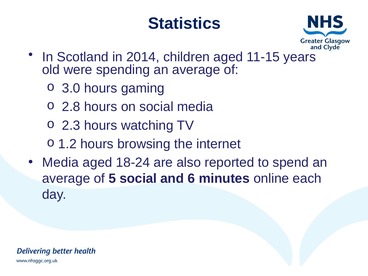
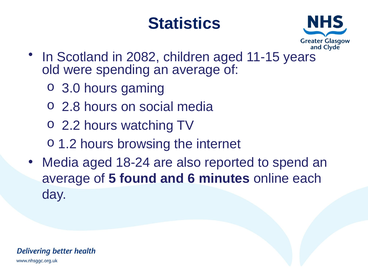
2014: 2014 -> 2082
2.3: 2.3 -> 2.2
5 social: social -> found
